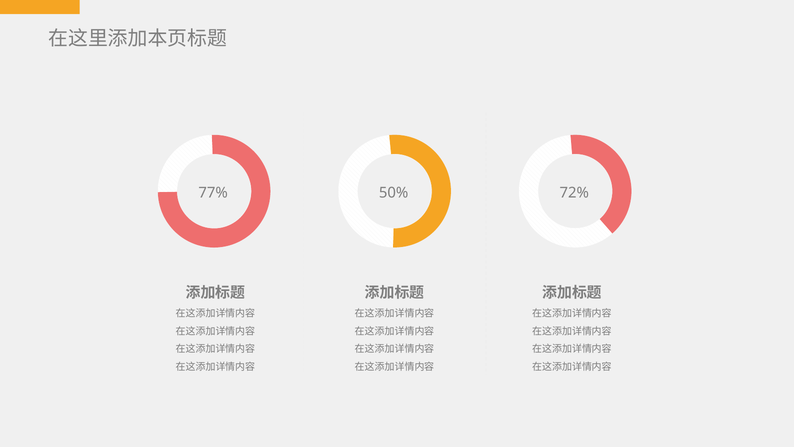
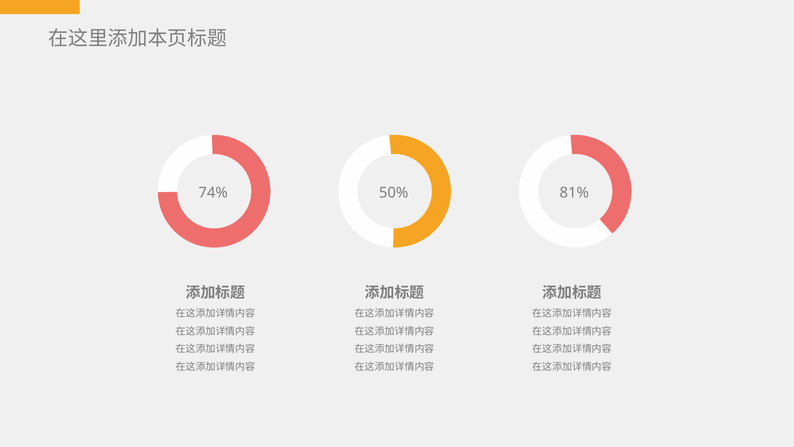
77%: 77% -> 74%
72%: 72% -> 81%
